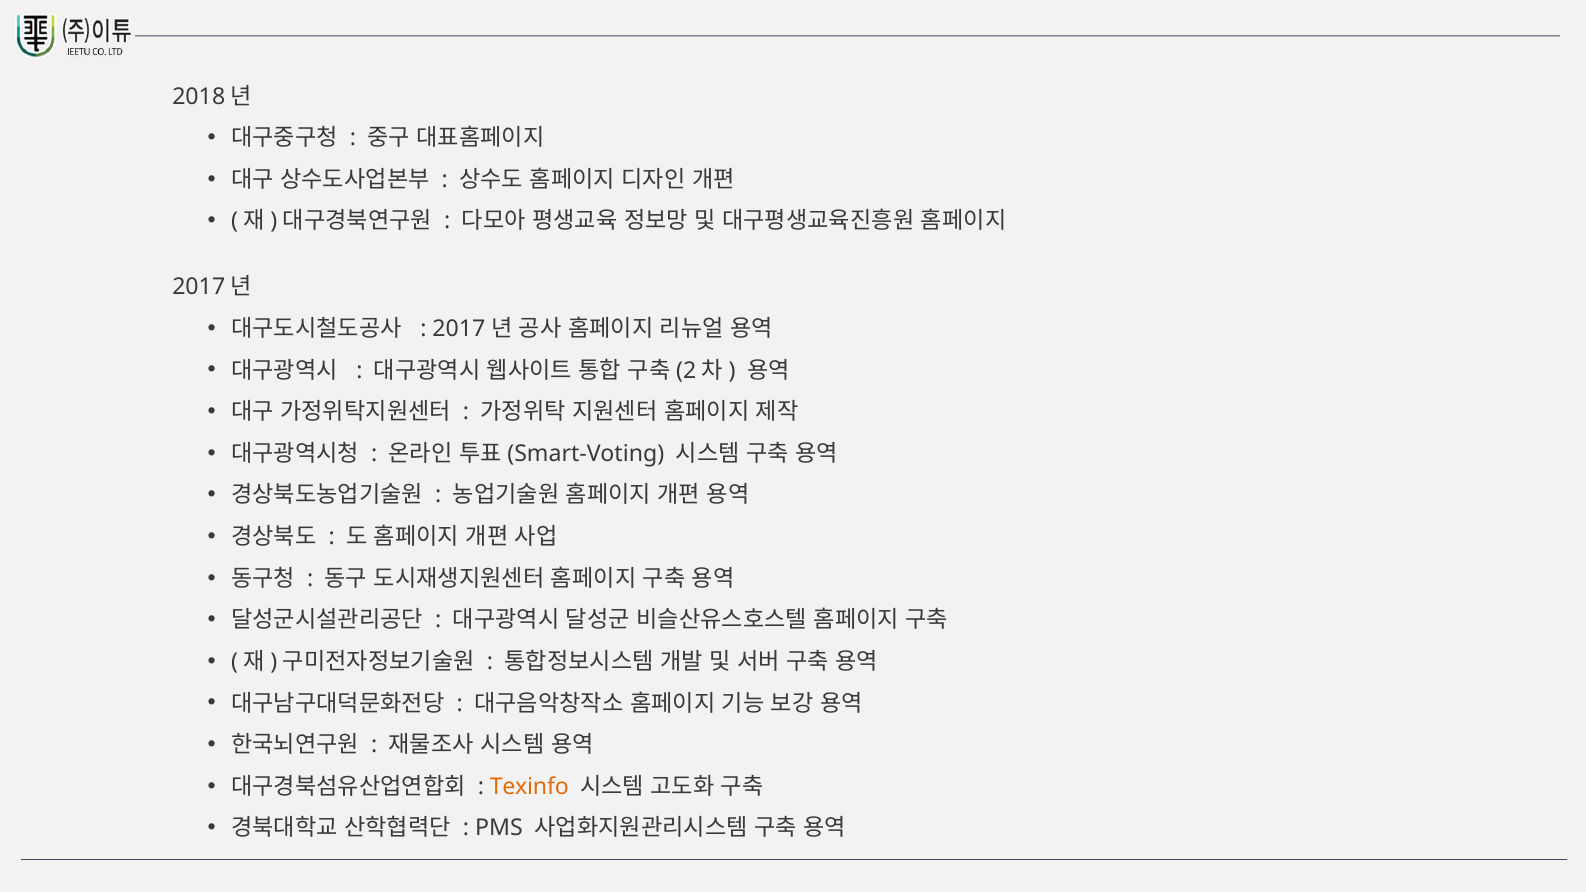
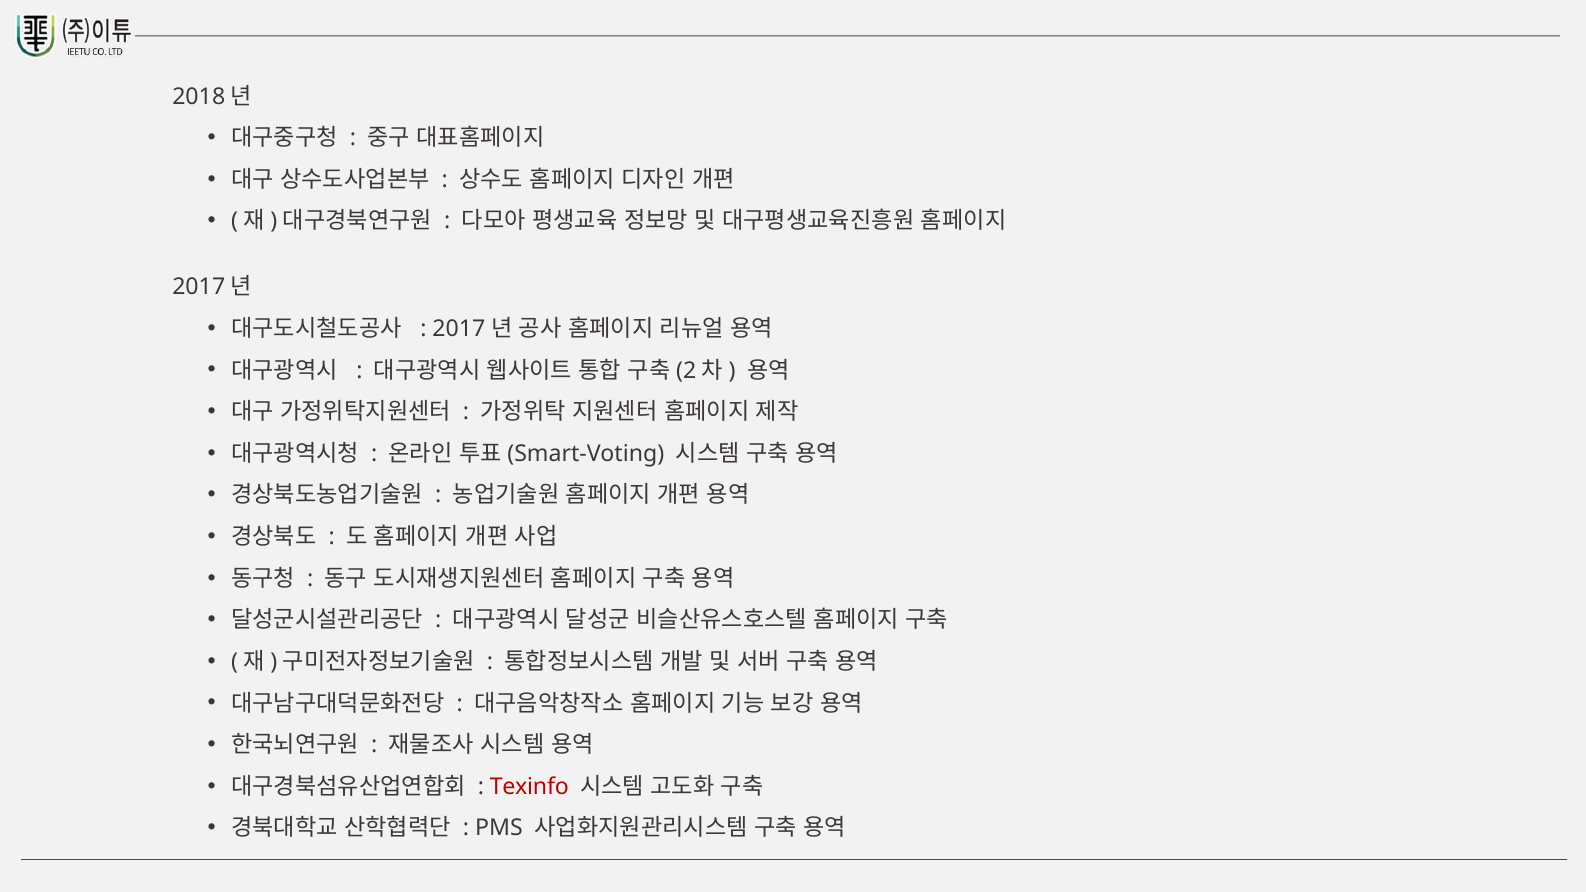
Texinfo colour: orange -> red
